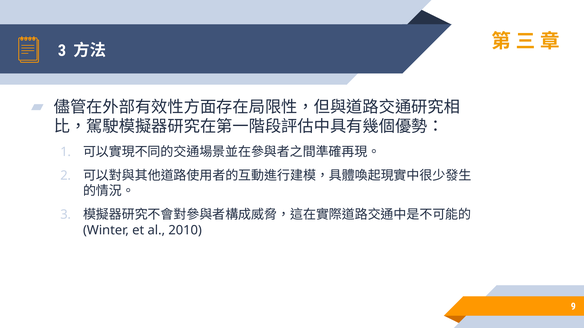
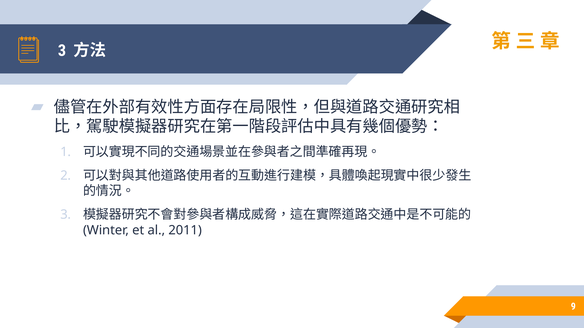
2010: 2010 -> 2011
